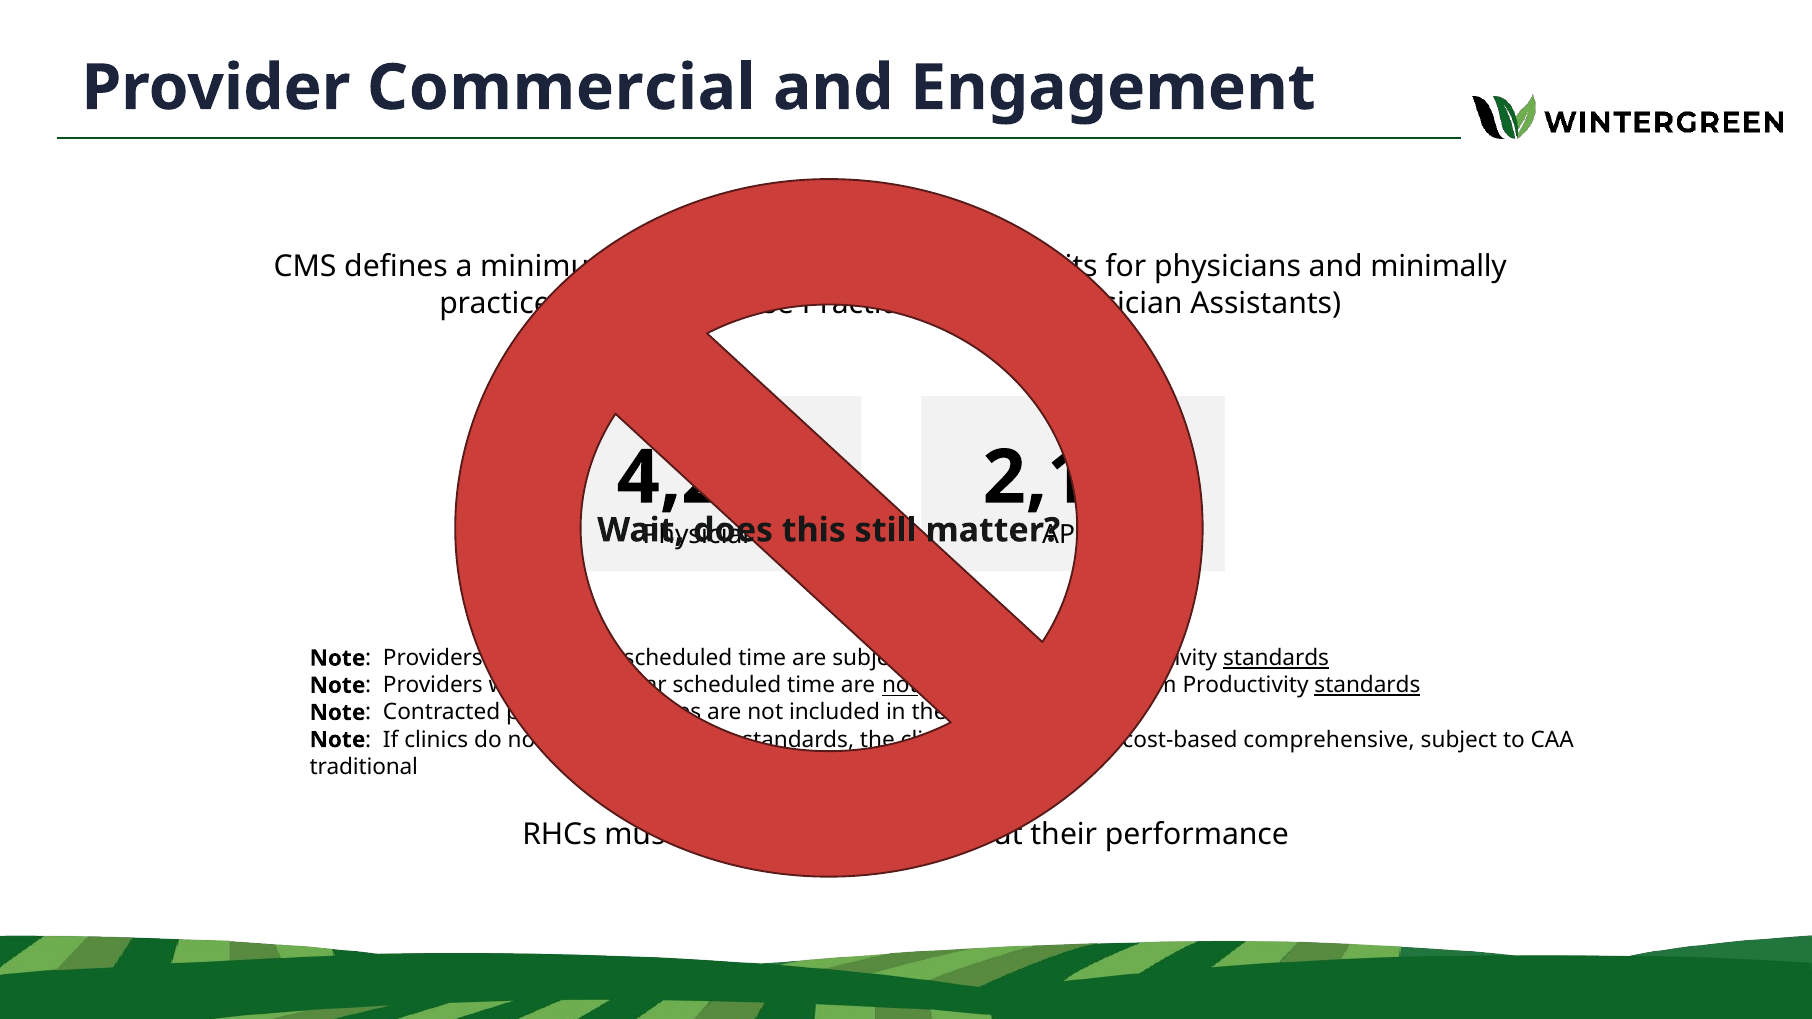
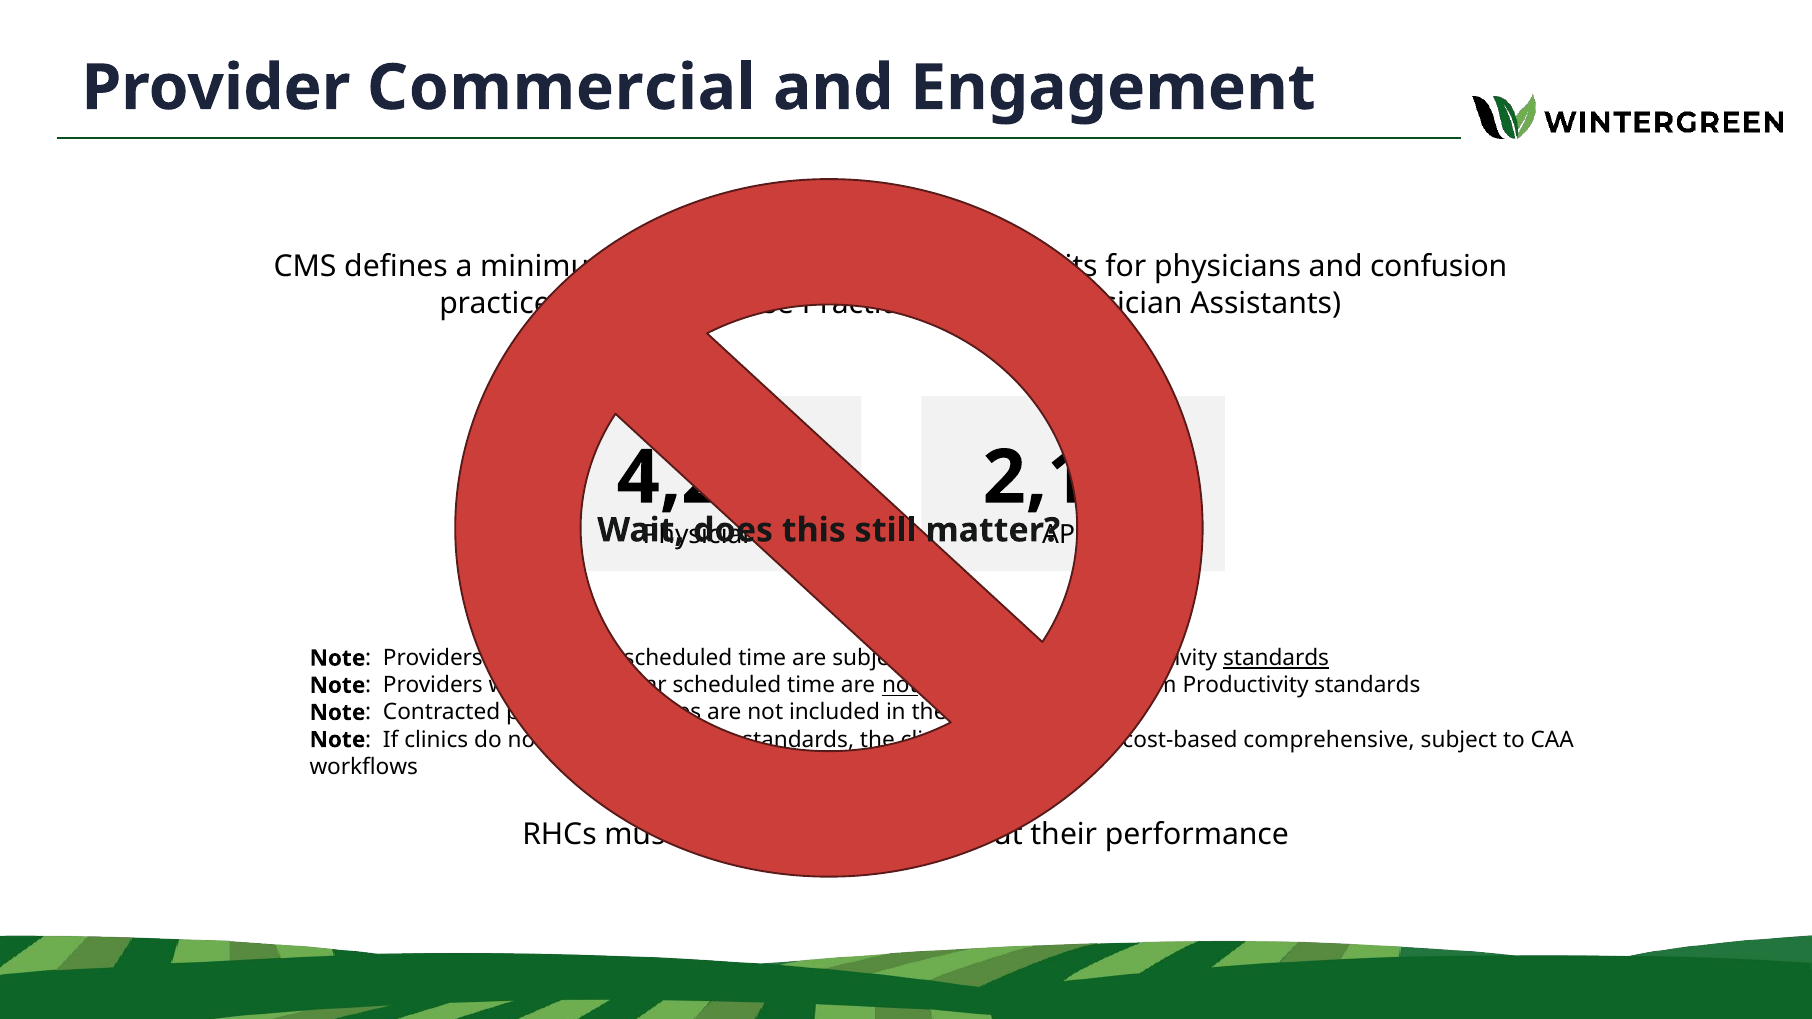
minimally: minimally -> confusion
standards at (1367, 686) underline: present -> none
traditional: traditional -> workflows
